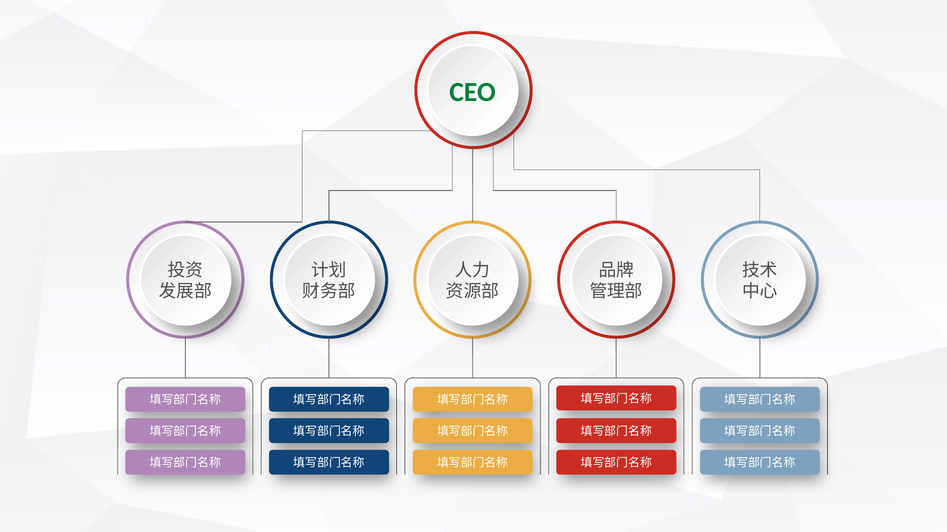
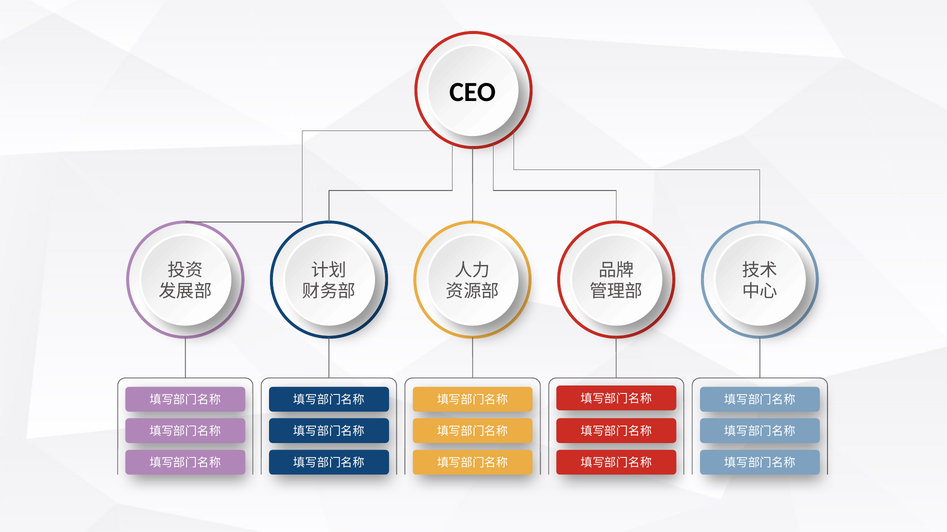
CEO colour: green -> black
